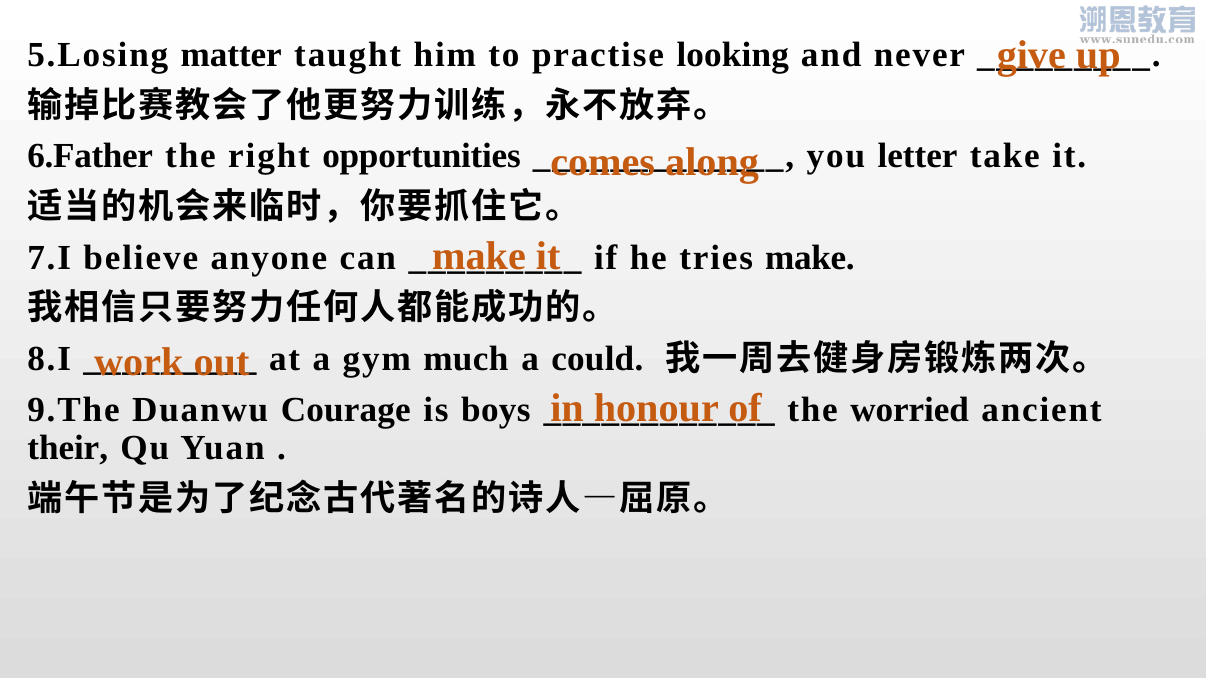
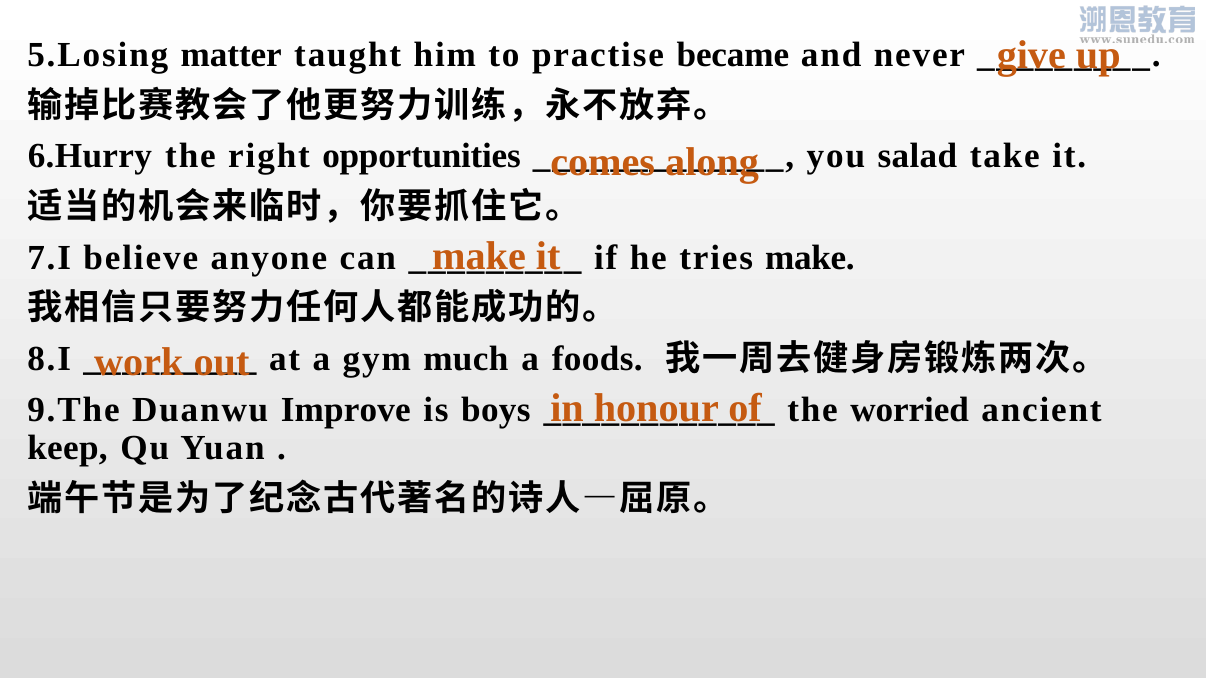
looking: looking -> became
6.Father: 6.Father -> 6.Hurry
letter: letter -> salad
could: could -> foods
Courage: Courage -> Improve
their: their -> keep
